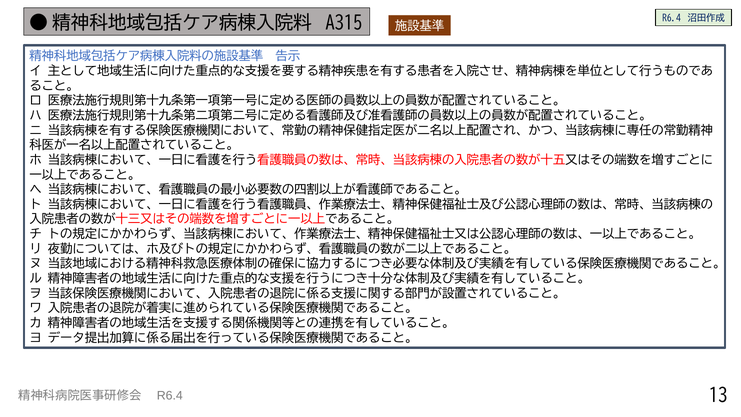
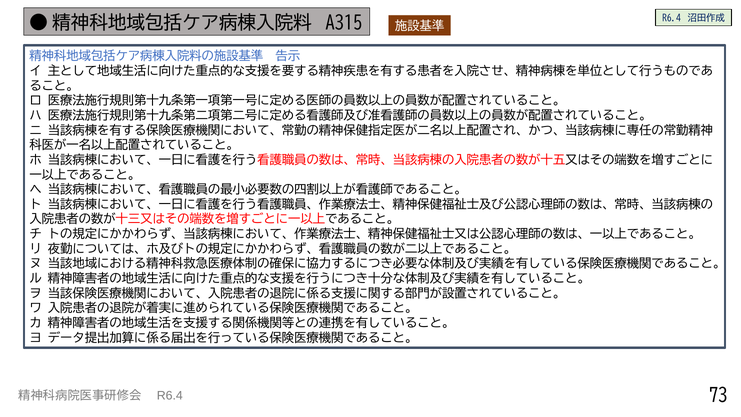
13: 13 -> 73
